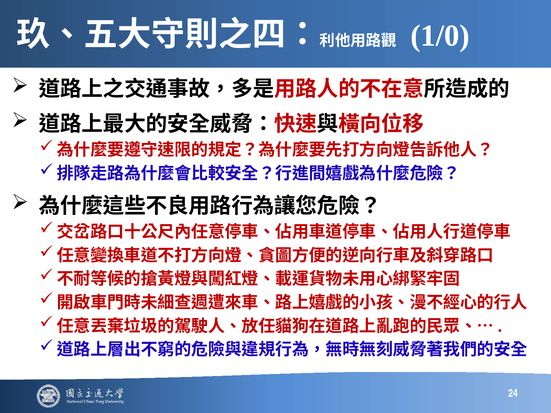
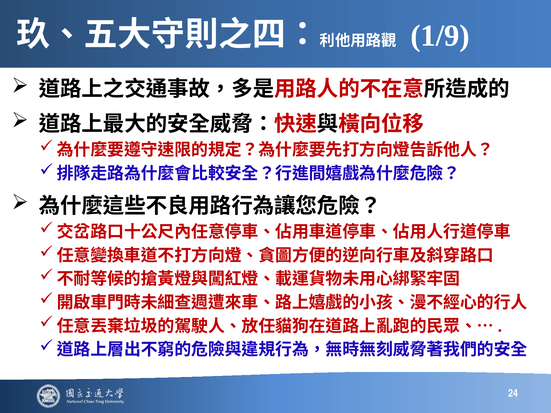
1/0: 1/0 -> 1/9
